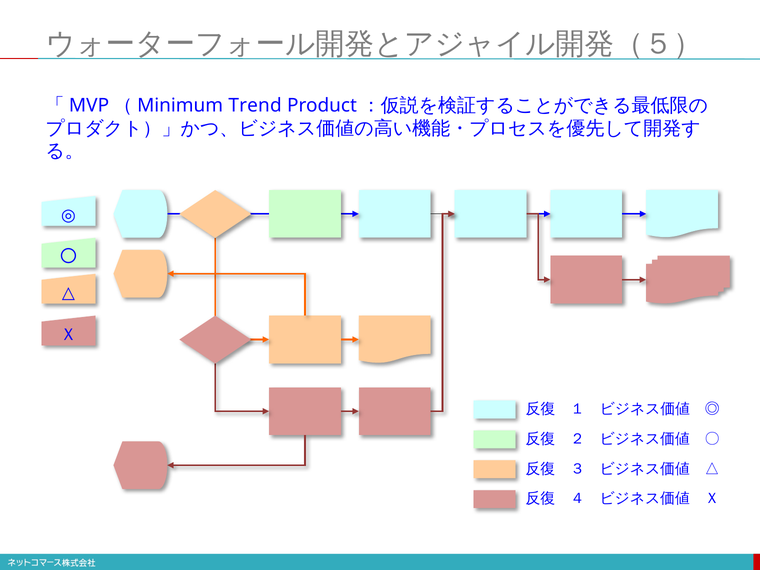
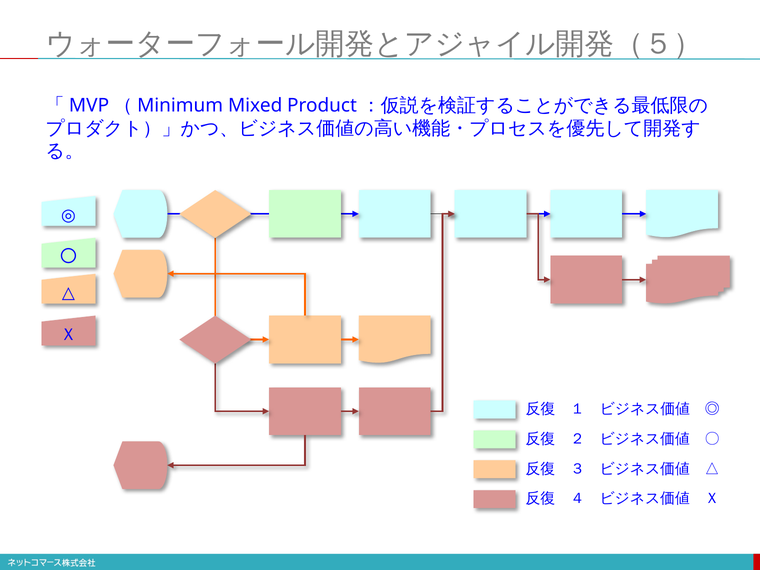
Trend: Trend -> Mixed
